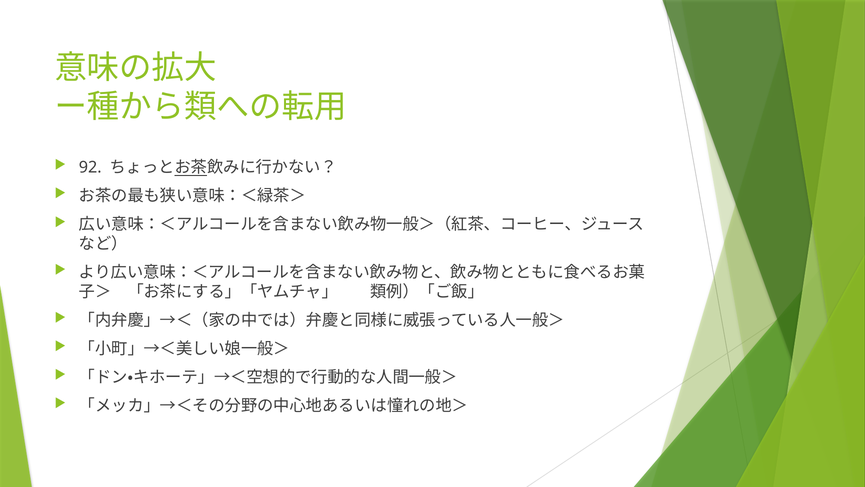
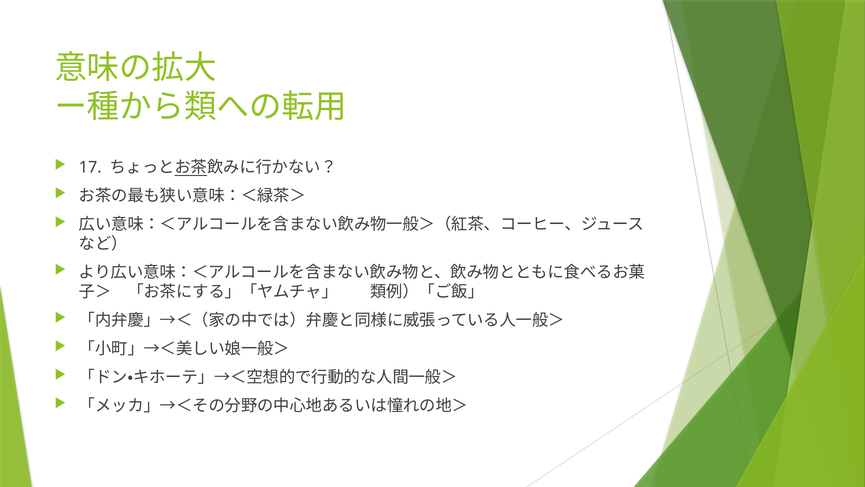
92: 92 -> 17
